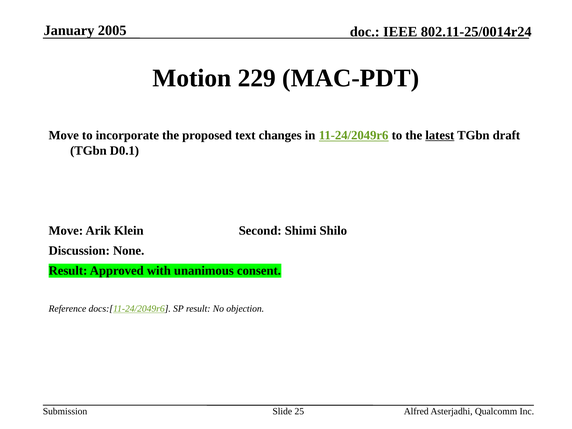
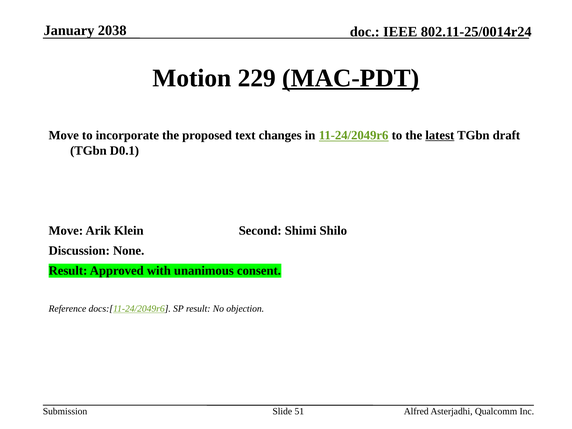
2005: 2005 -> 2038
MAC-PDT underline: none -> present
25: 25 -> 51
